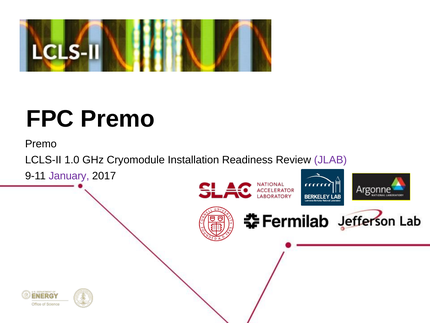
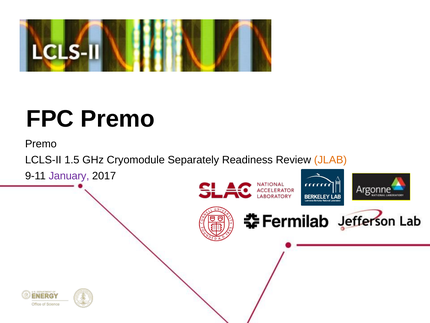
1.0: 1.0 -> 1.5
Installation: Installation -> Separately
JLAB colour: purple -> orange
